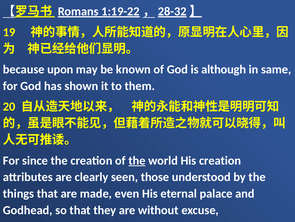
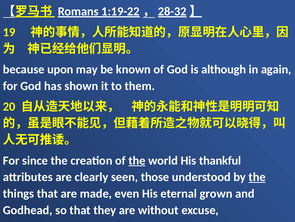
same: same -> again
His creation: creation -> thankful
the at (257, 177) underline: none -> present
palace: palace -> grown
